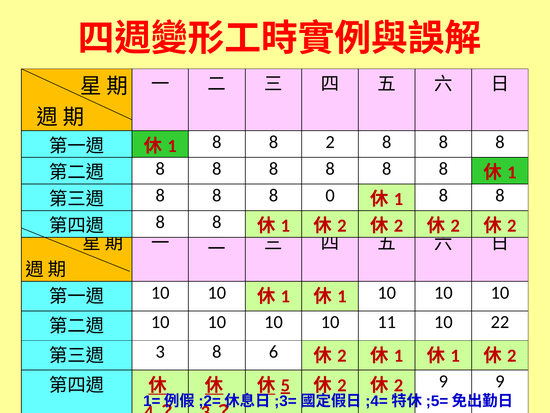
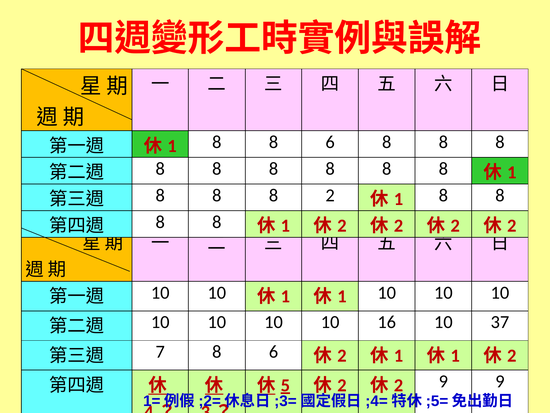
8 8 2: 2 -> 6
8 0: 0 -> 2
11: 11 -> 16
22: 22 -> 37
3: 3 -> 7
